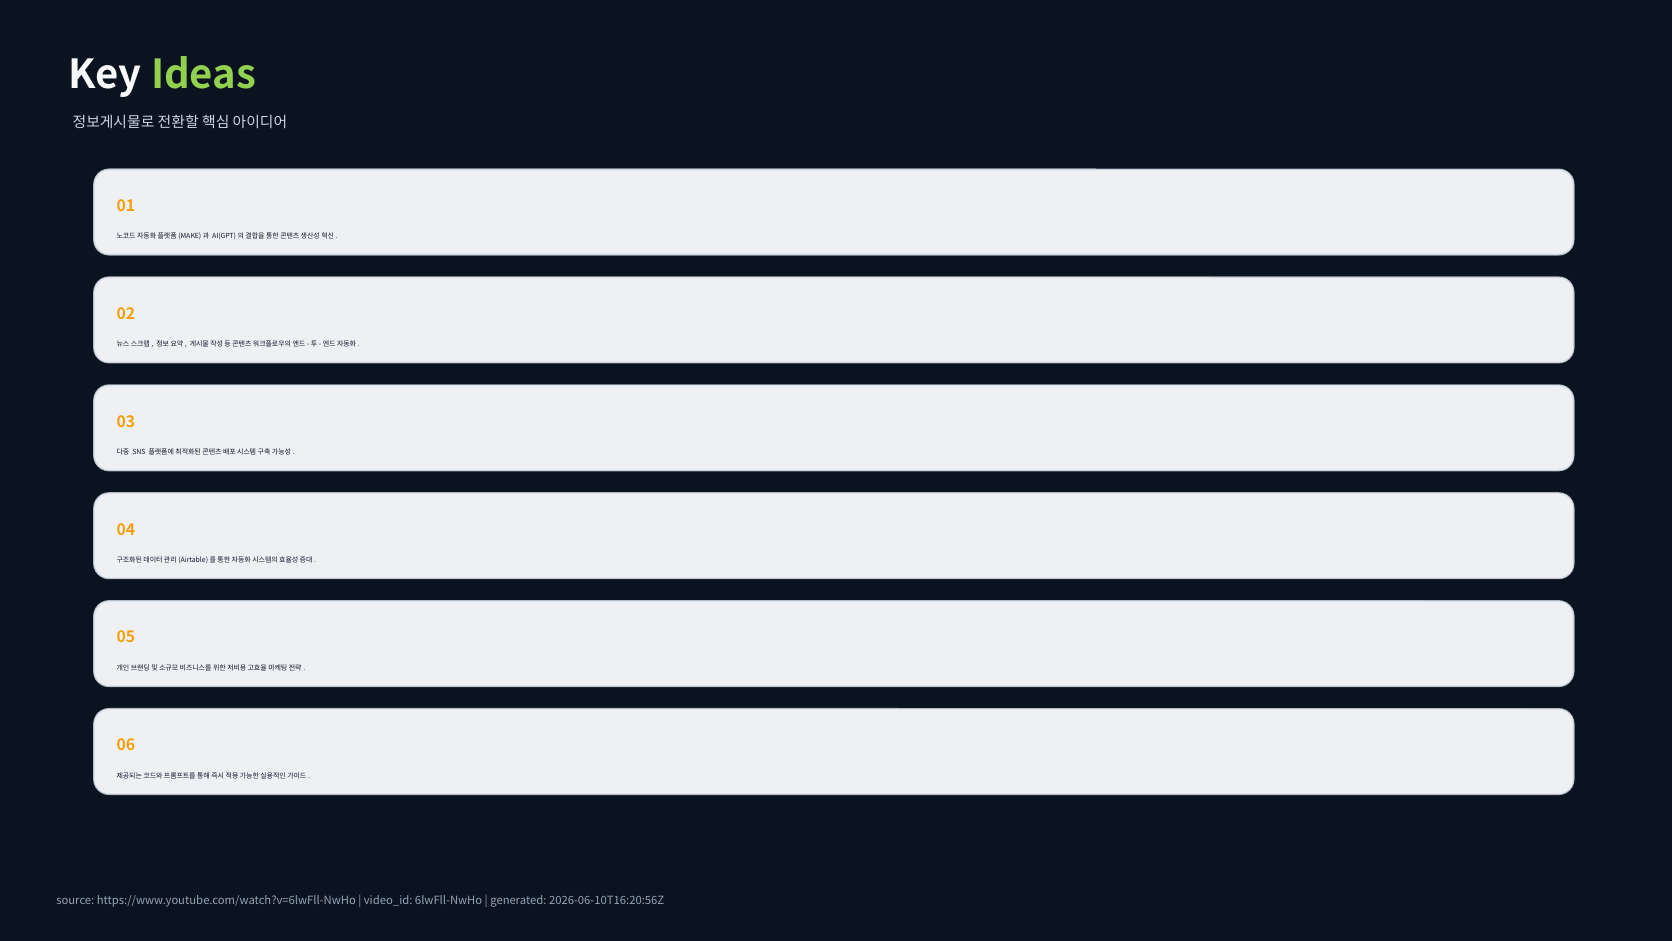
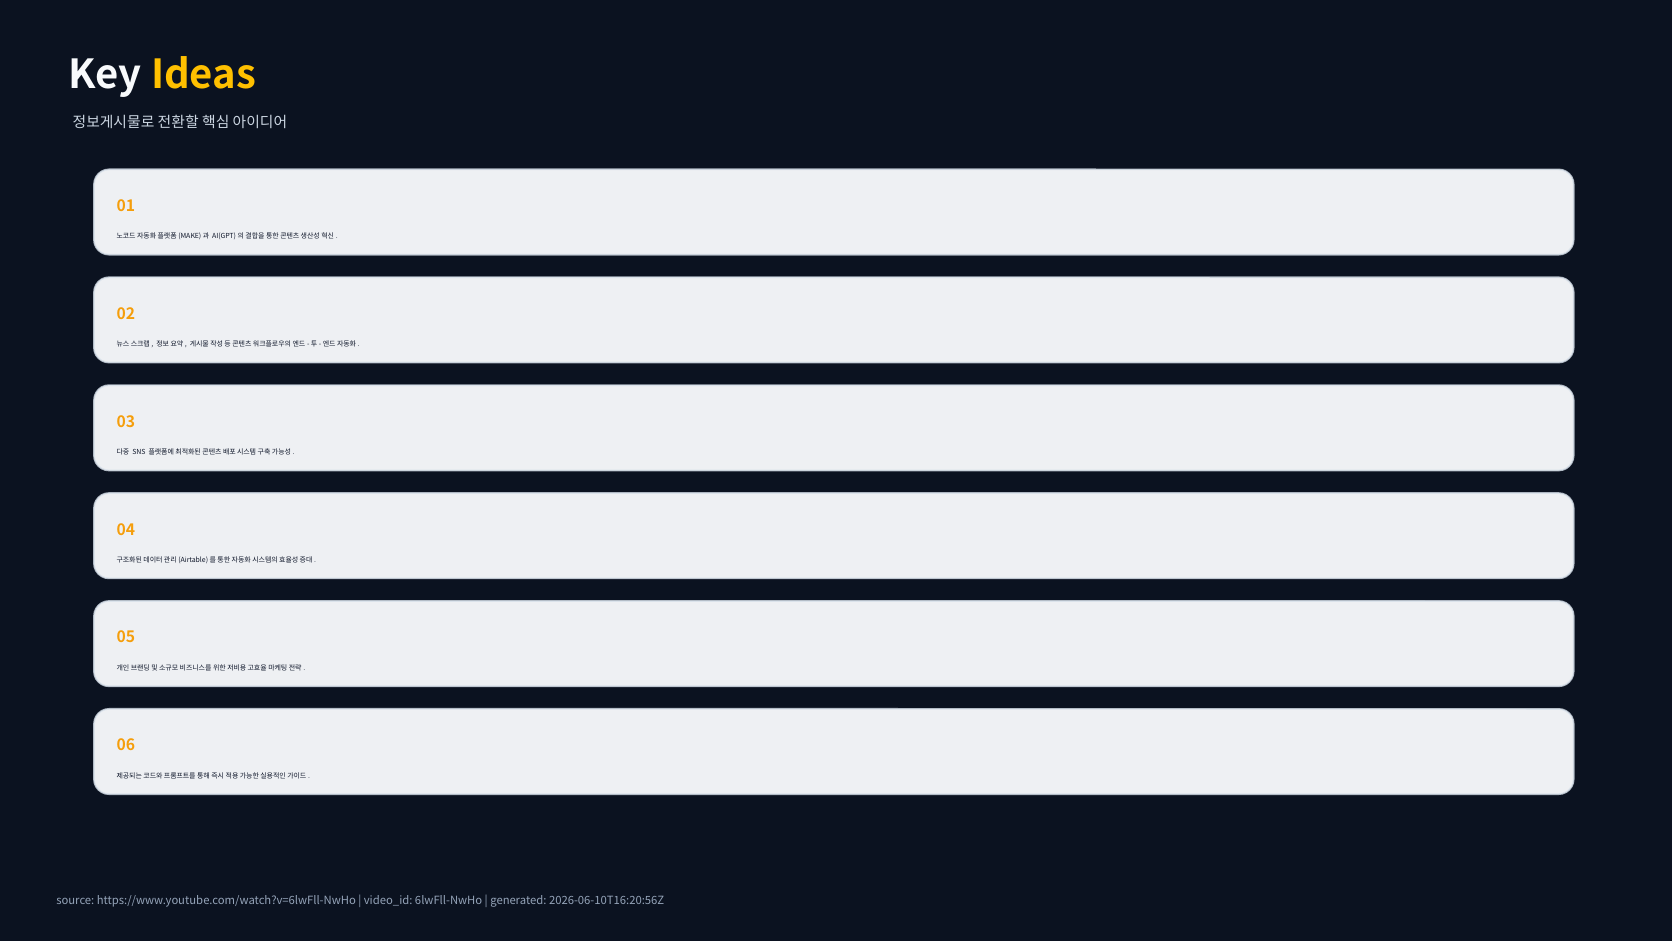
Ideas colour: light green -> yellow
